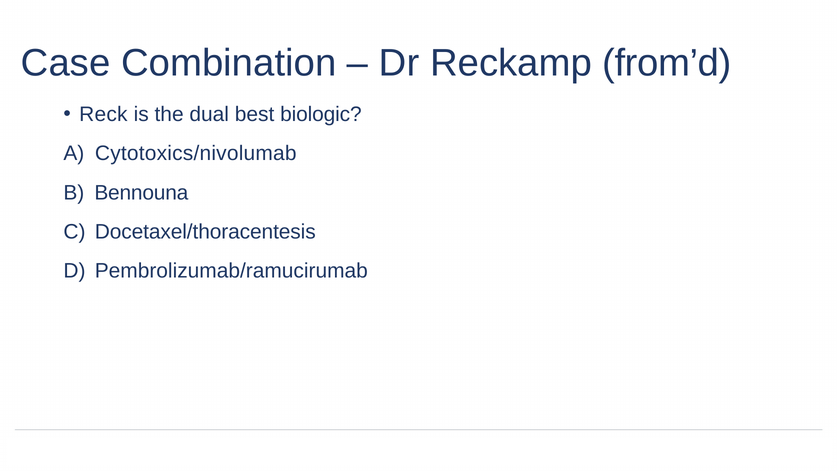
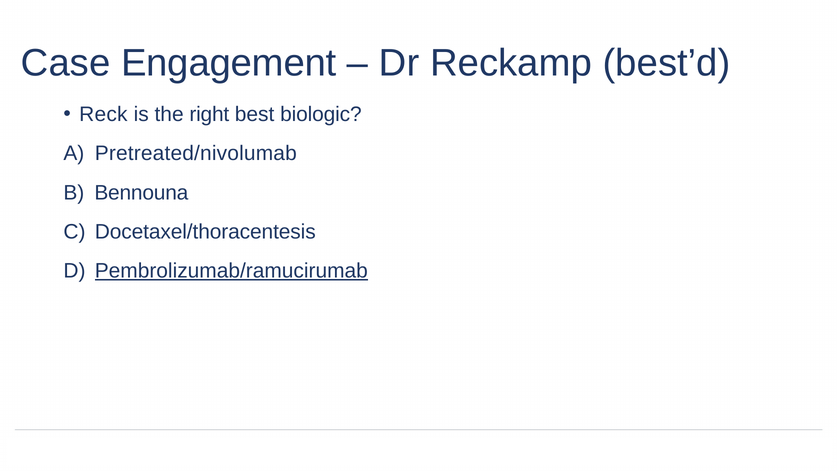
Combination: Combination -> Engagement
from’d: from’d -> best’d
dual: dual -> right
Cytotoxics/nivolumab: Cytotoxics/nivolumab -> Pretreated/nivolumab
Pembrolizumab/ramucirumab underline: none -> present
